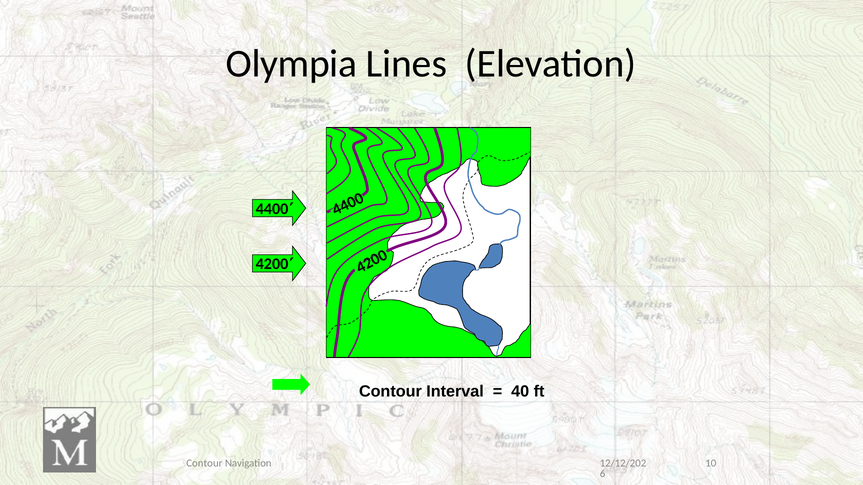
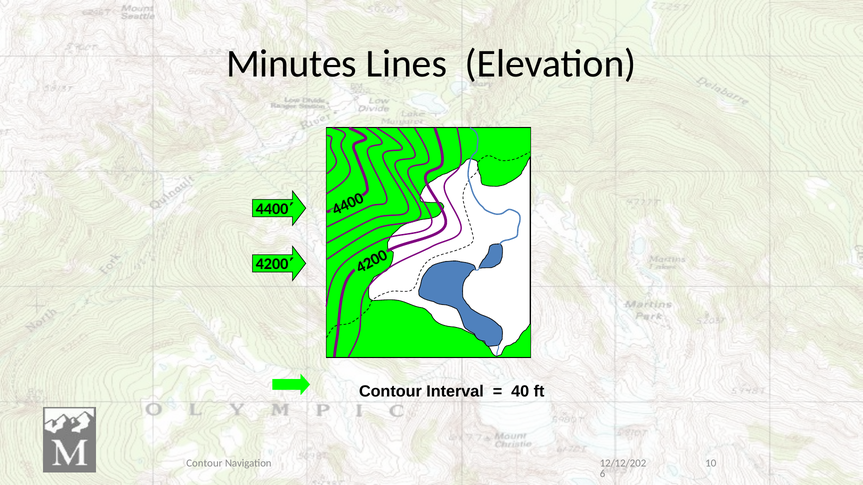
Olympia: Olympia -> Minutes
